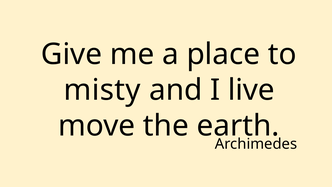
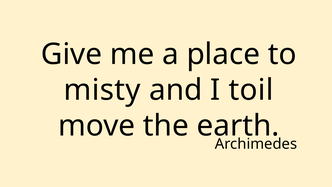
live: live -> toil
